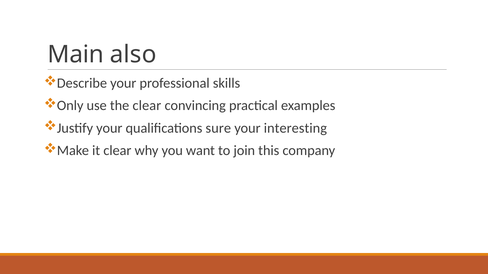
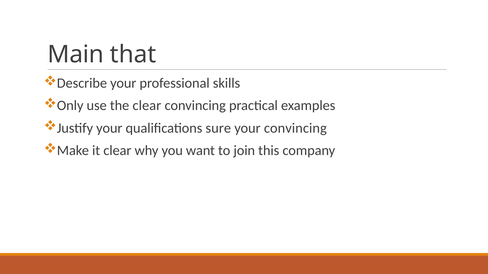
also: also -> that
your interesting: interesting -> convincing
